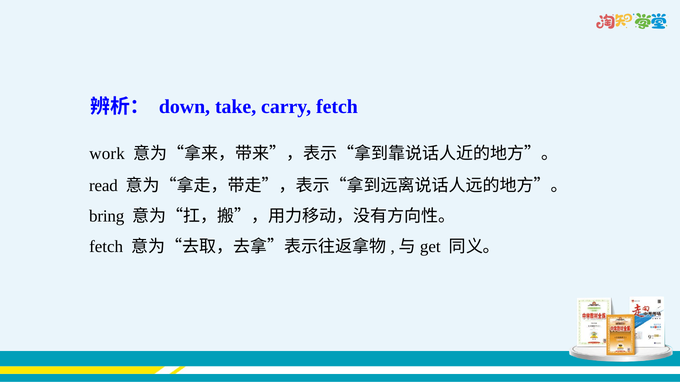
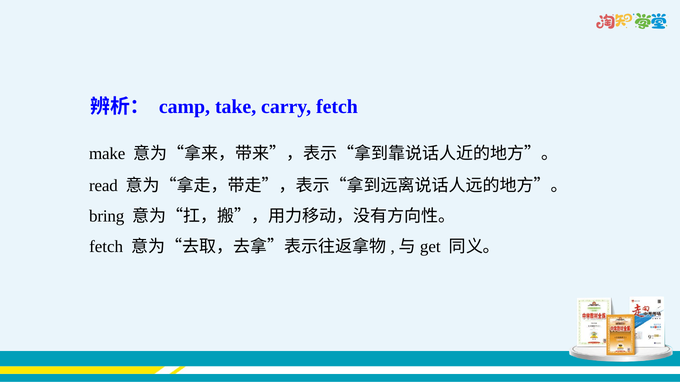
down: down -> camp
work: work -> make
